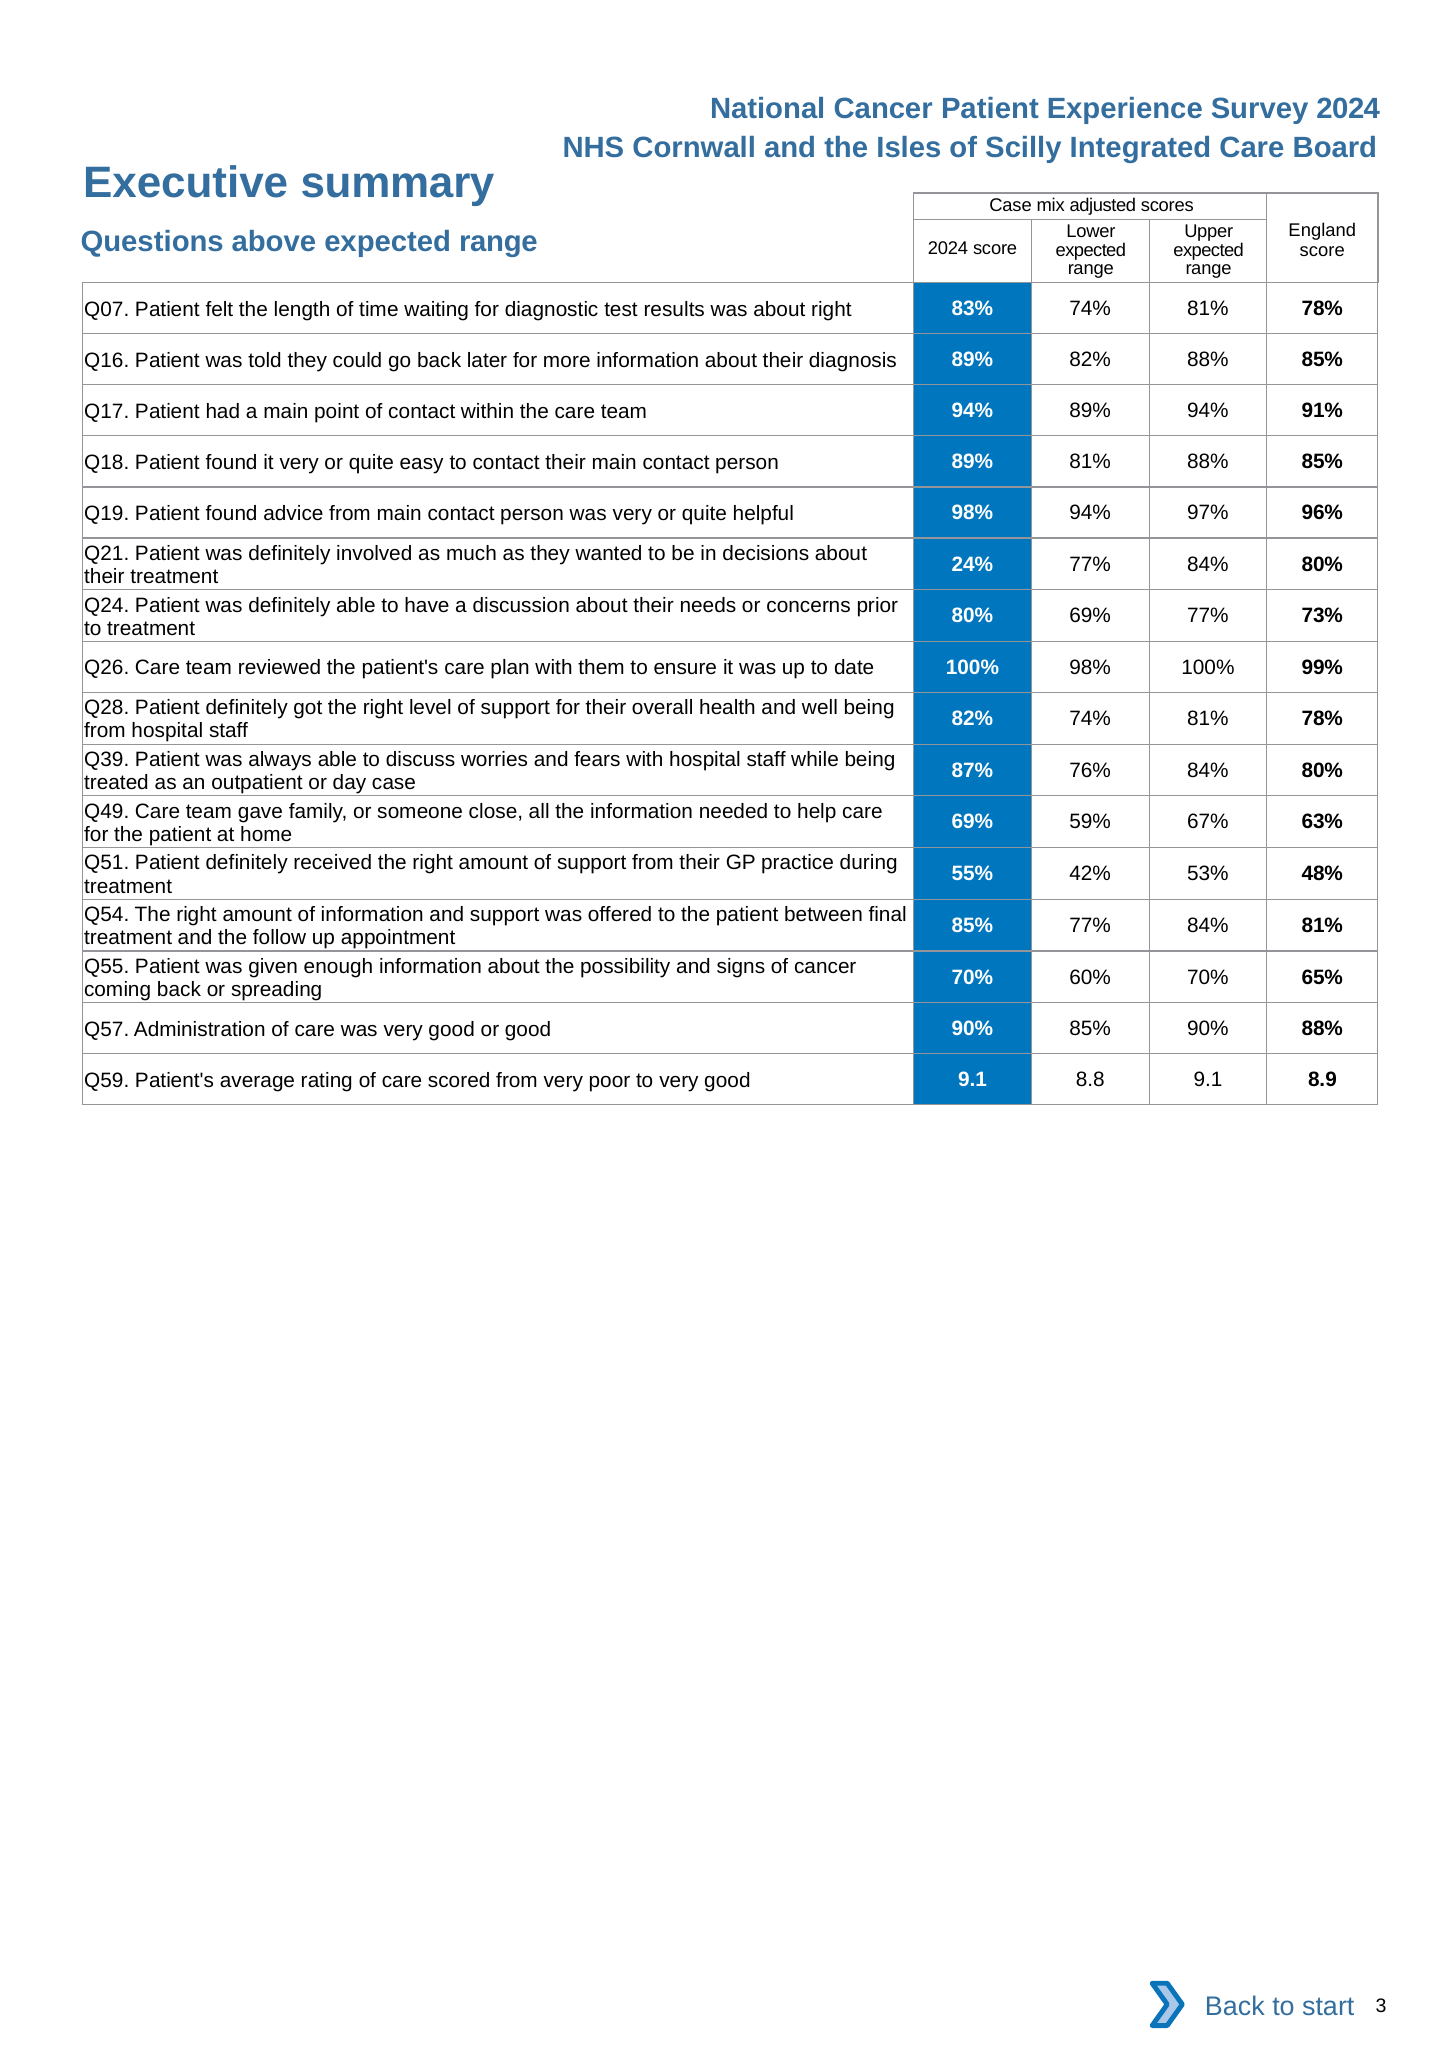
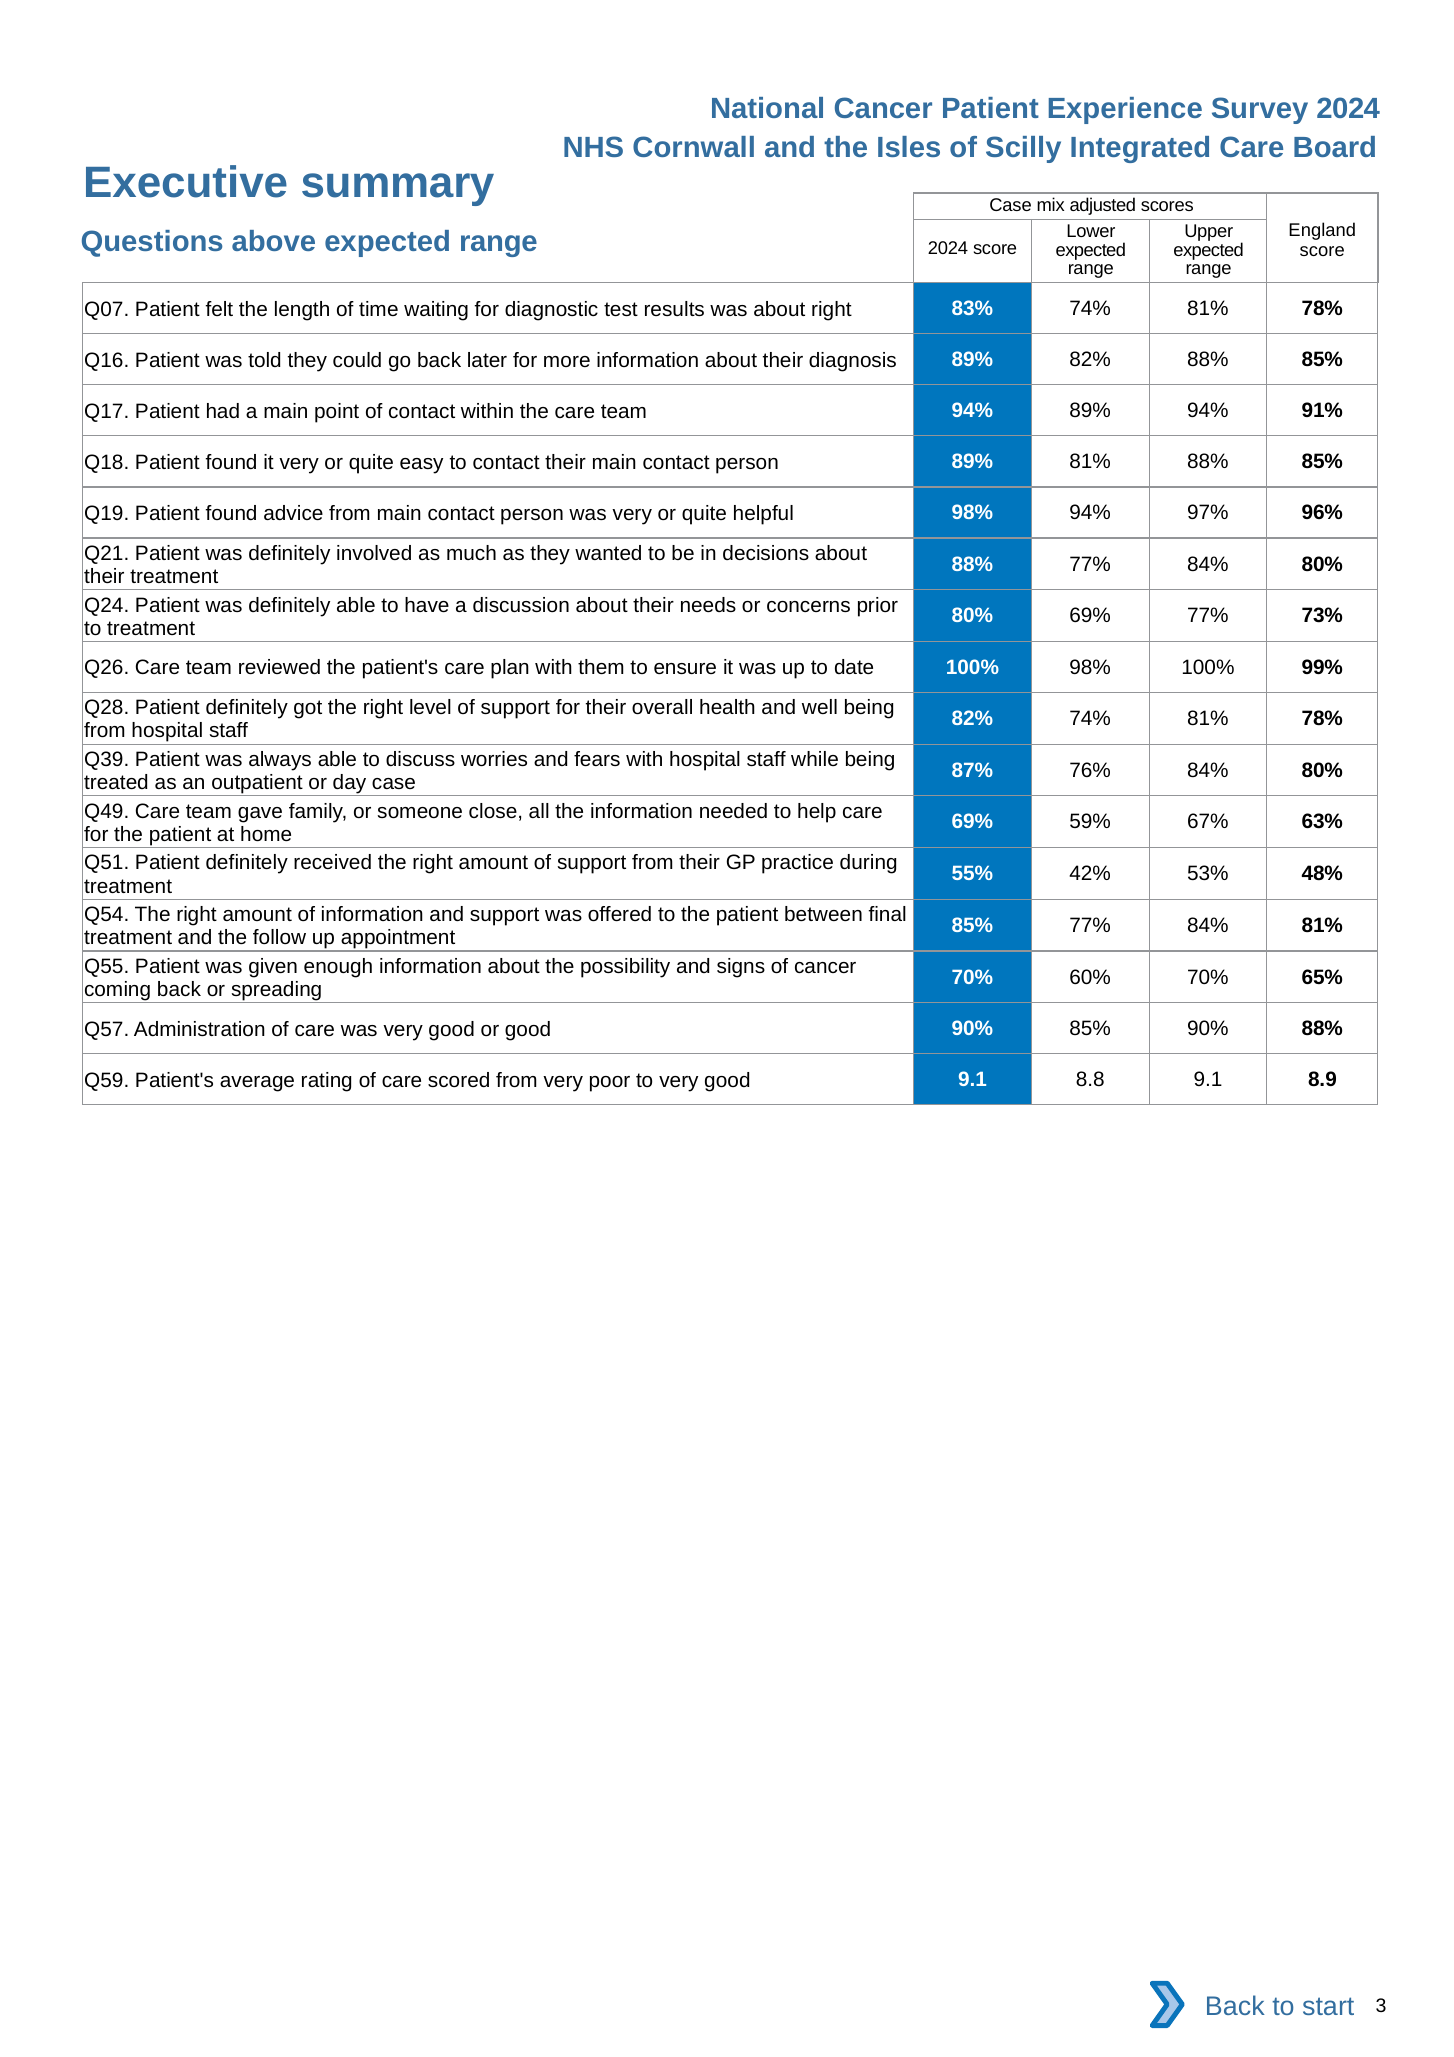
24% at (972, 564): 24% -> 88%
